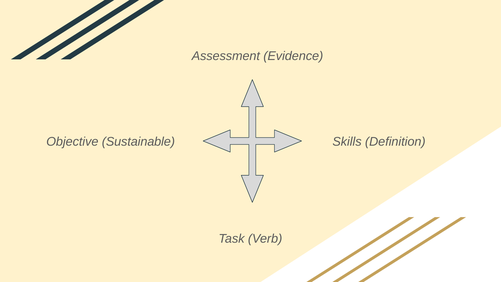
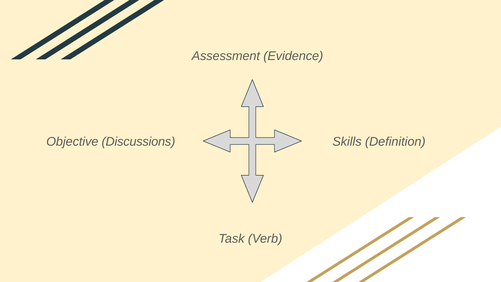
Sustainable: Sustainable -> Discussions
